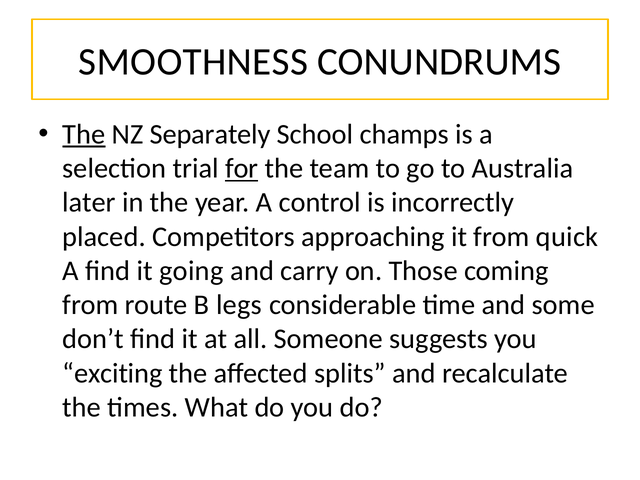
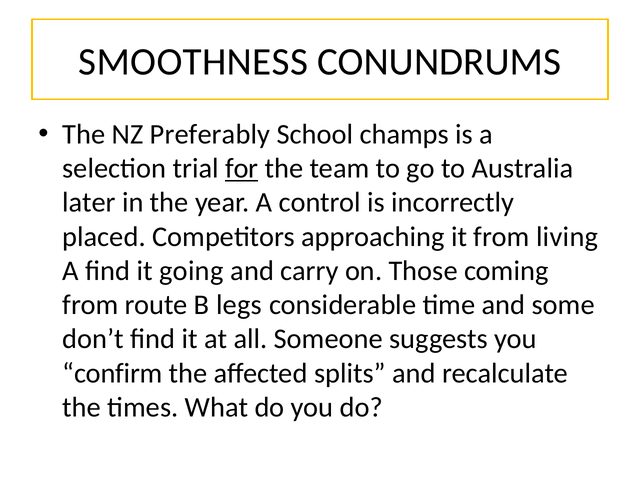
The at (84, 134) underline: present -> none
Separately: Separately -> Preferably
quick: quick -> living
exciting: exciting -> confirm
